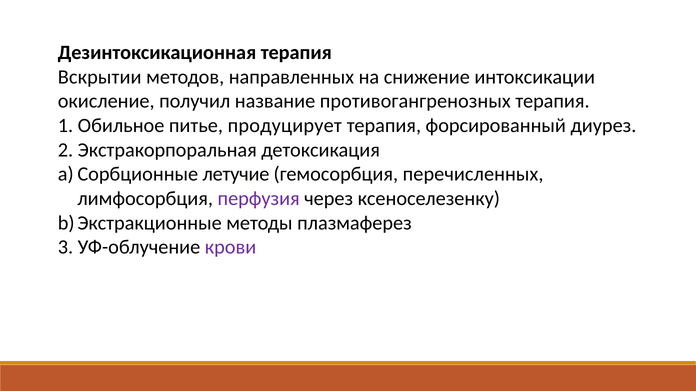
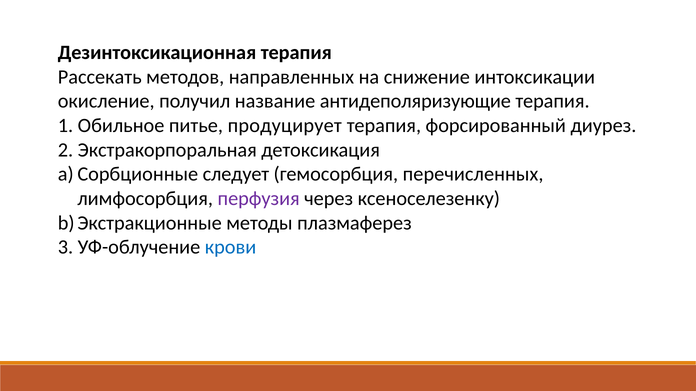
Вскрытии: Вскрытии -> Рассекать
противогангренозных: противогангренозных -> антидеполяризующие
летучие: летучие -> следует
крови colour: purple -> blue
